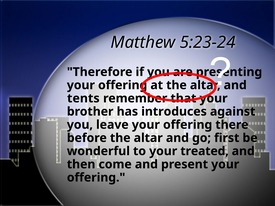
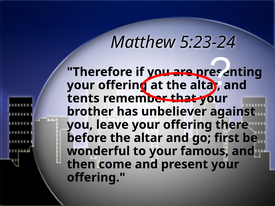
introduces: introduces -> unbeliever
treated: treated -> famous
